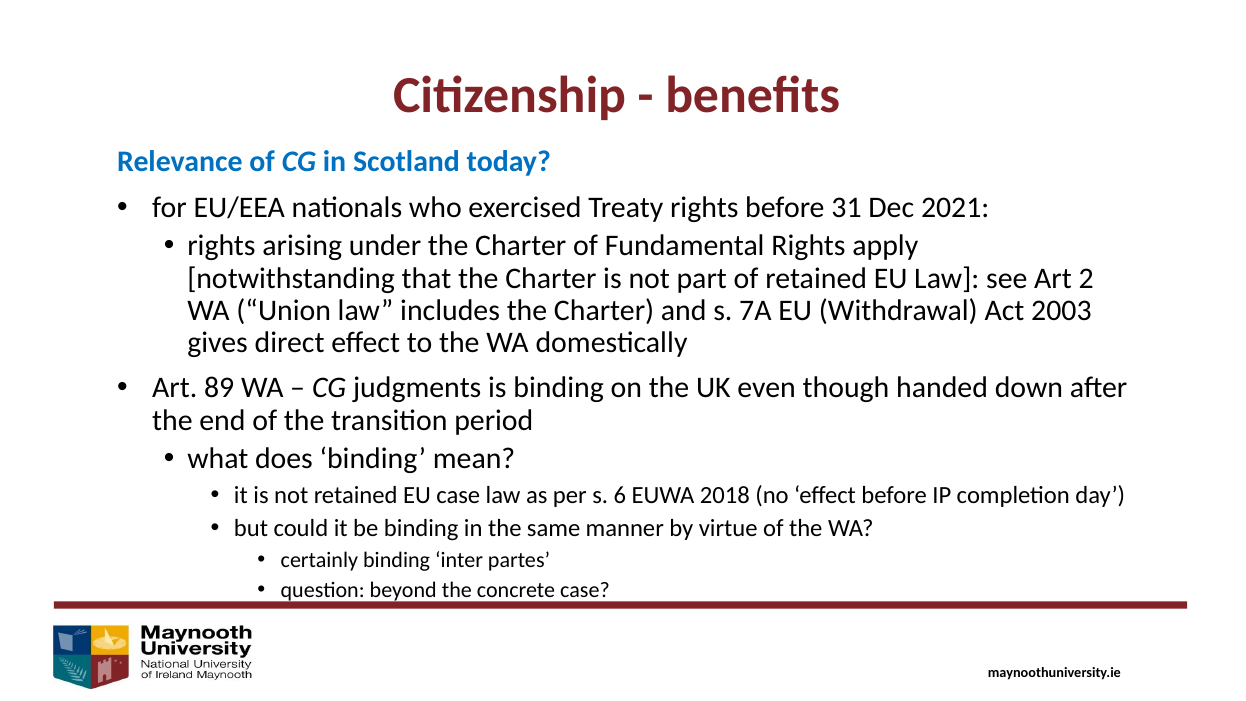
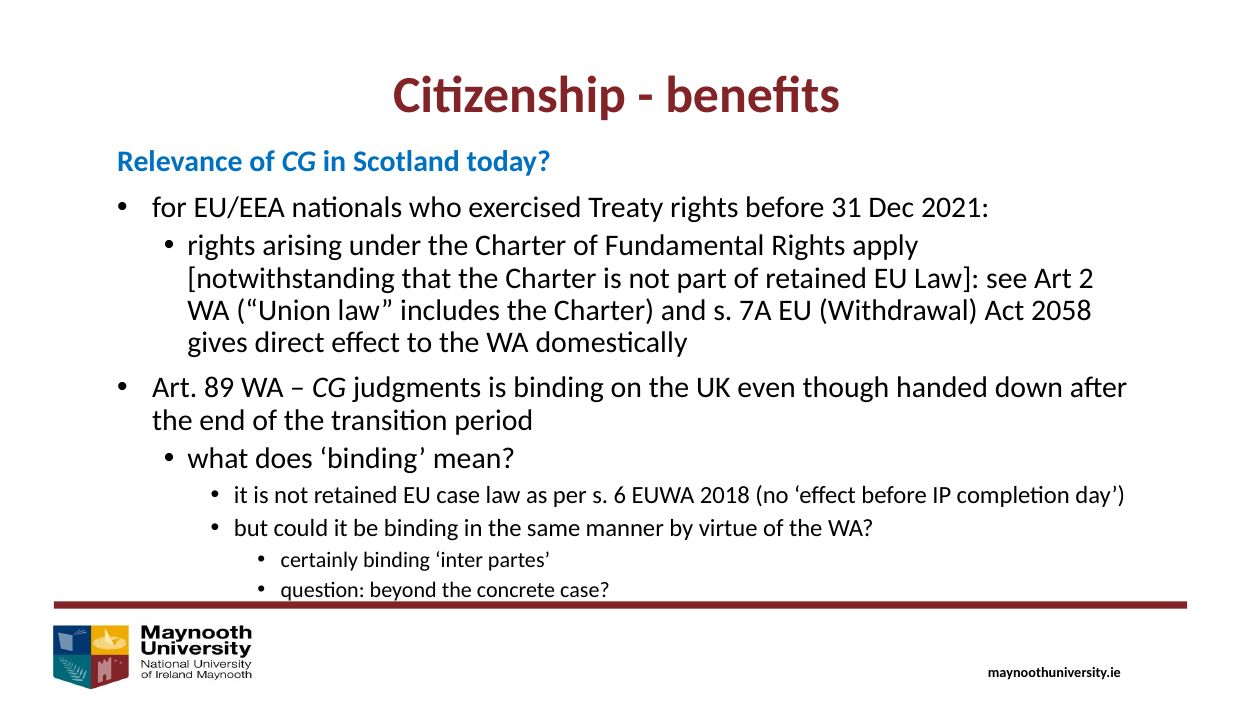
2003: 2003 -> 2058
